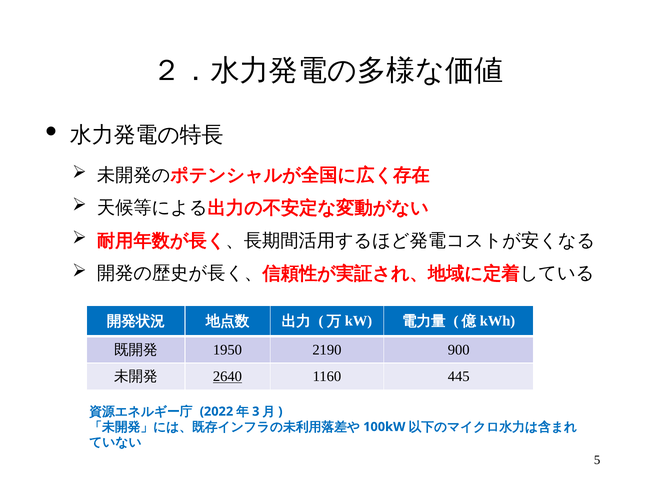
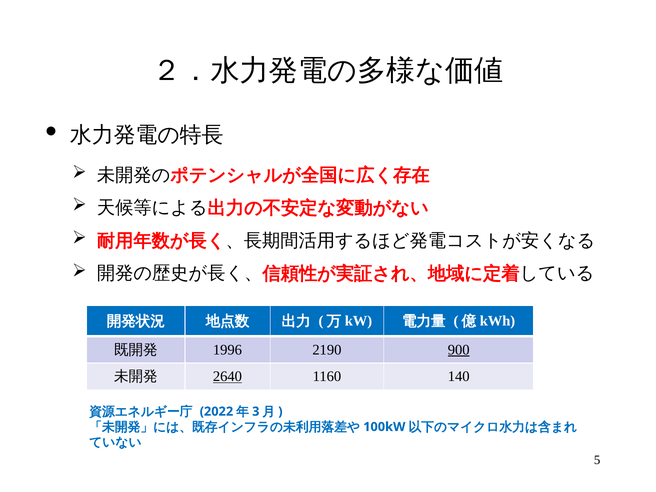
1950: 1950 -> 1996
900 underline: none -> present
445: 445 -> 140
